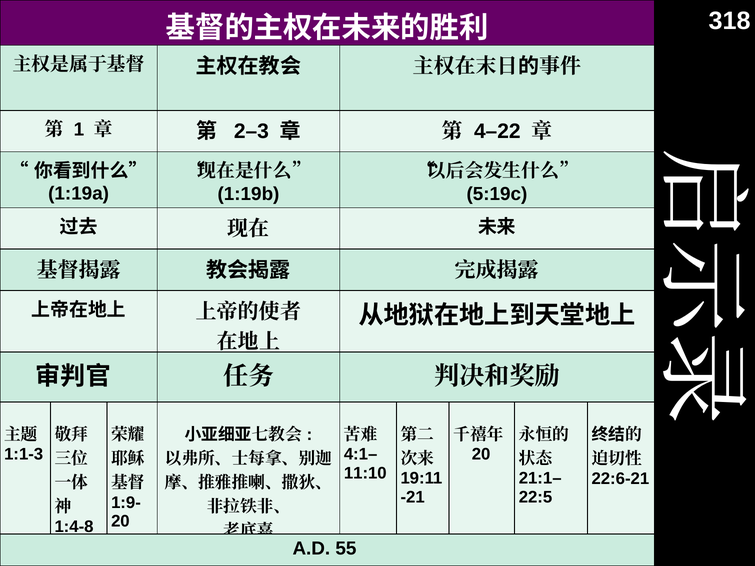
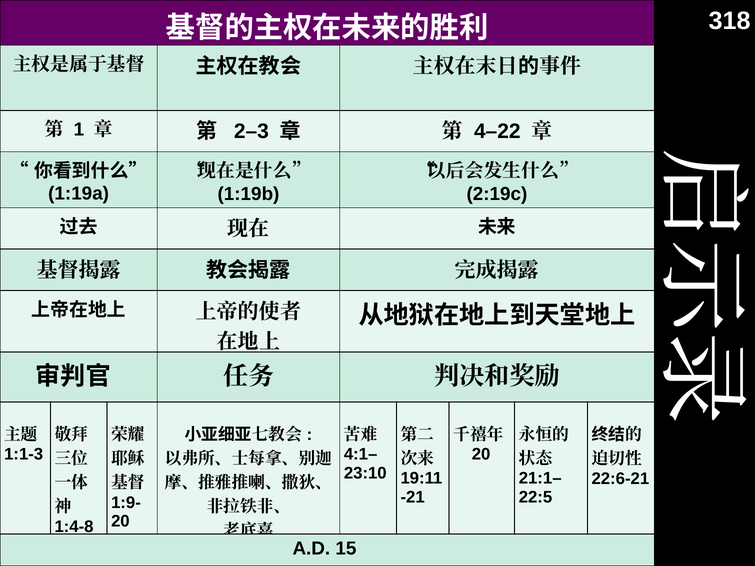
5:19c: 5:19c -> 2:19c
11:10: 11:10 -> 23:10
55: 55 -> 15
